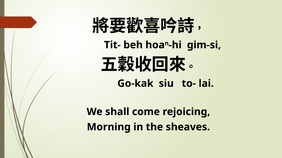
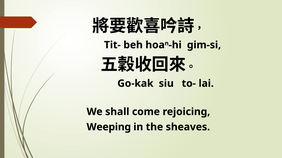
Morning: Morning -> Weeping
